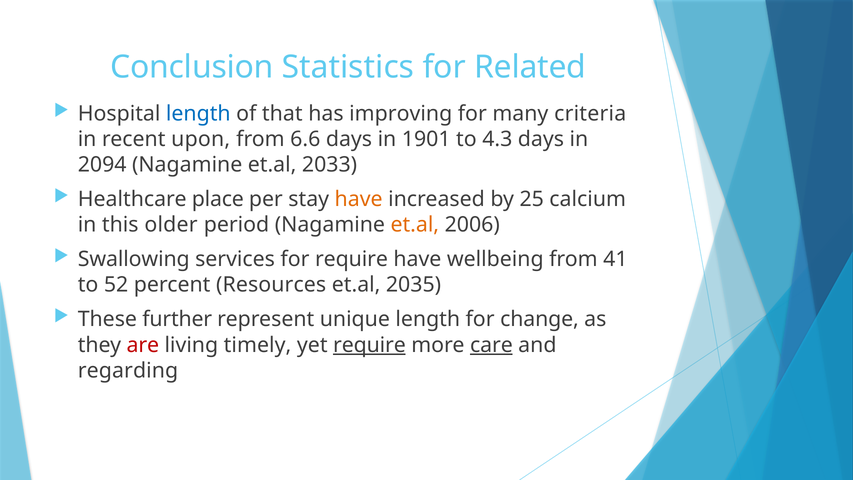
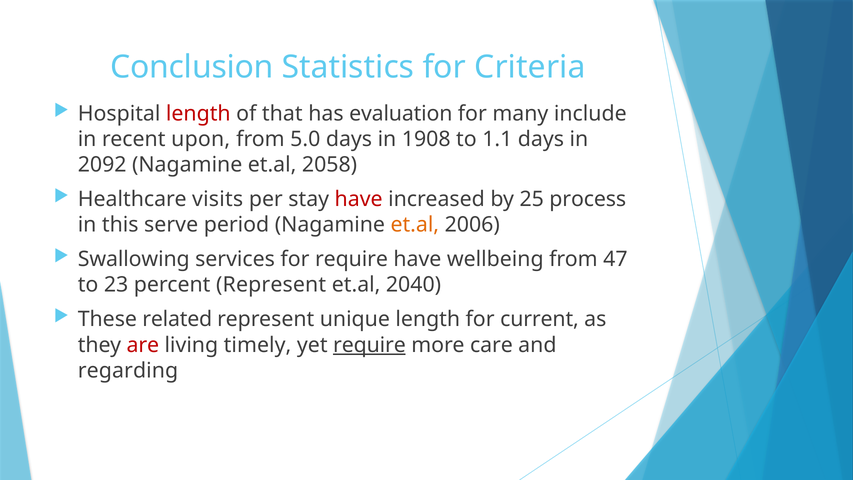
Related: Related -> Criteria
length at (198, 113) colour: blue -> red
improving: improving -> evaluation
criteria: criteria -> include
6.6: 6.6 -> 5.0
1901: 1901 -> 1908
4.3: 4.3 -> 1.1
2094: 2094 -> 2092
2033: 2033 -> 2058
place: place -> visits
have at (359, 199) colour: orange -> red
calcium: calcium -> process
older: older -> serve
41: 41 -> 47
52: 52 -> 23
percent Resources: Resources -> Represent
2035: 2035 -> 2040
further: further -> related
change: change -> current
care underline: present -> none
